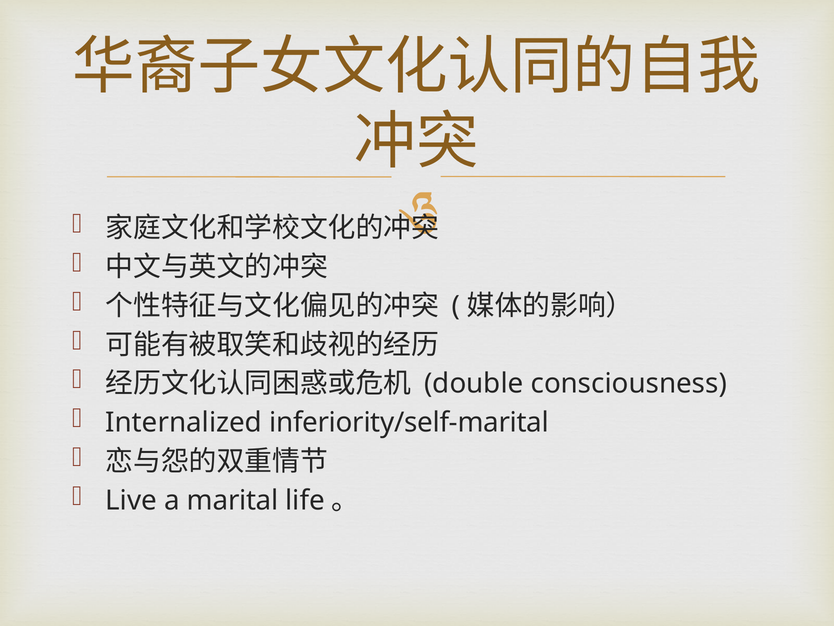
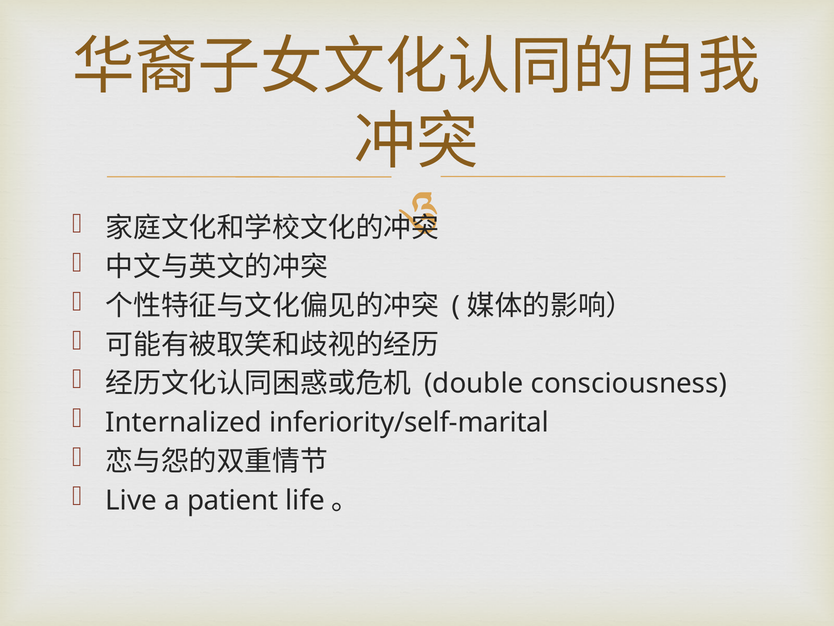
marital: marital -> patient
